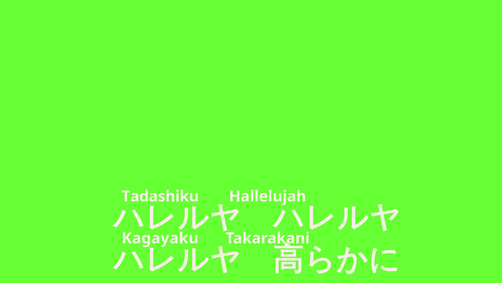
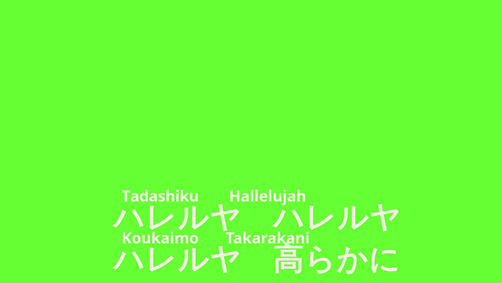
Kagayaku: Kagayaku -> Koukaimo
